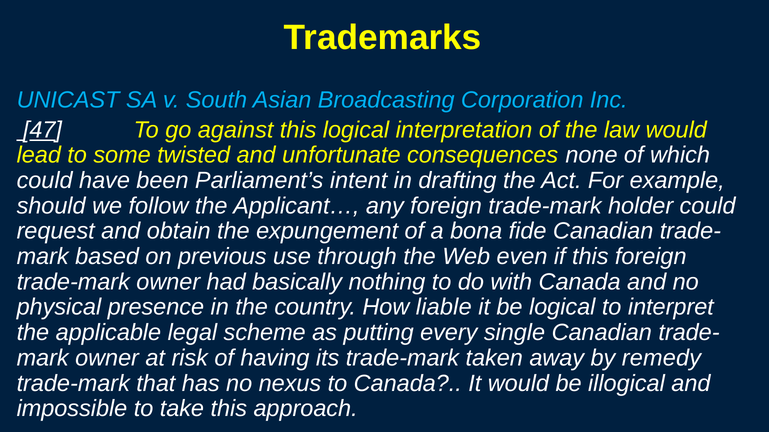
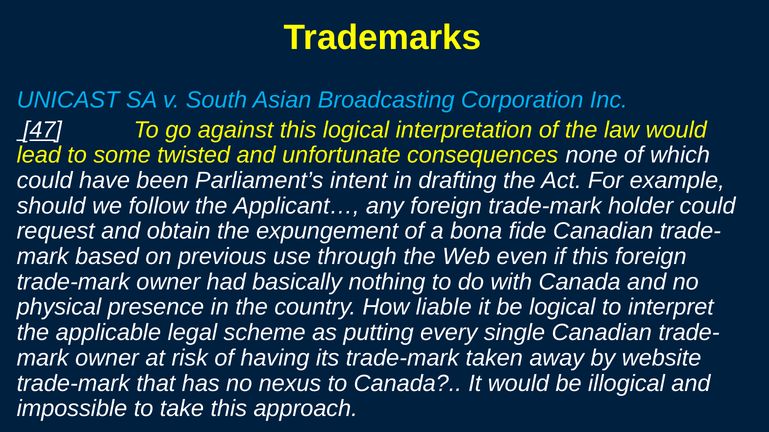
remedy: remedy -> website
